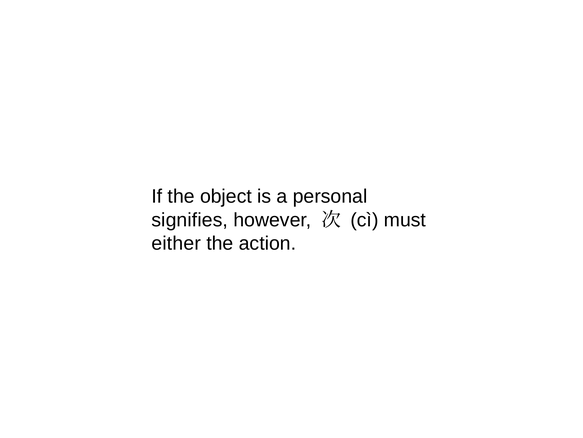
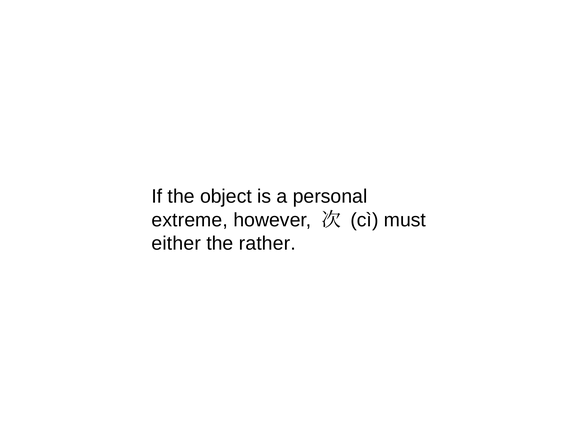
signifies: signifies -> extreme
action: action -> rather
